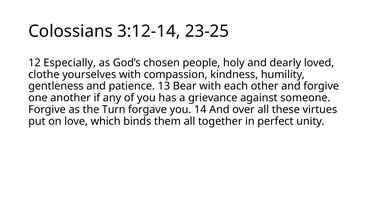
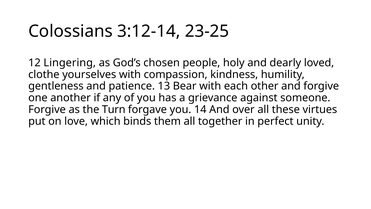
Especially: Especially -> Lingering
